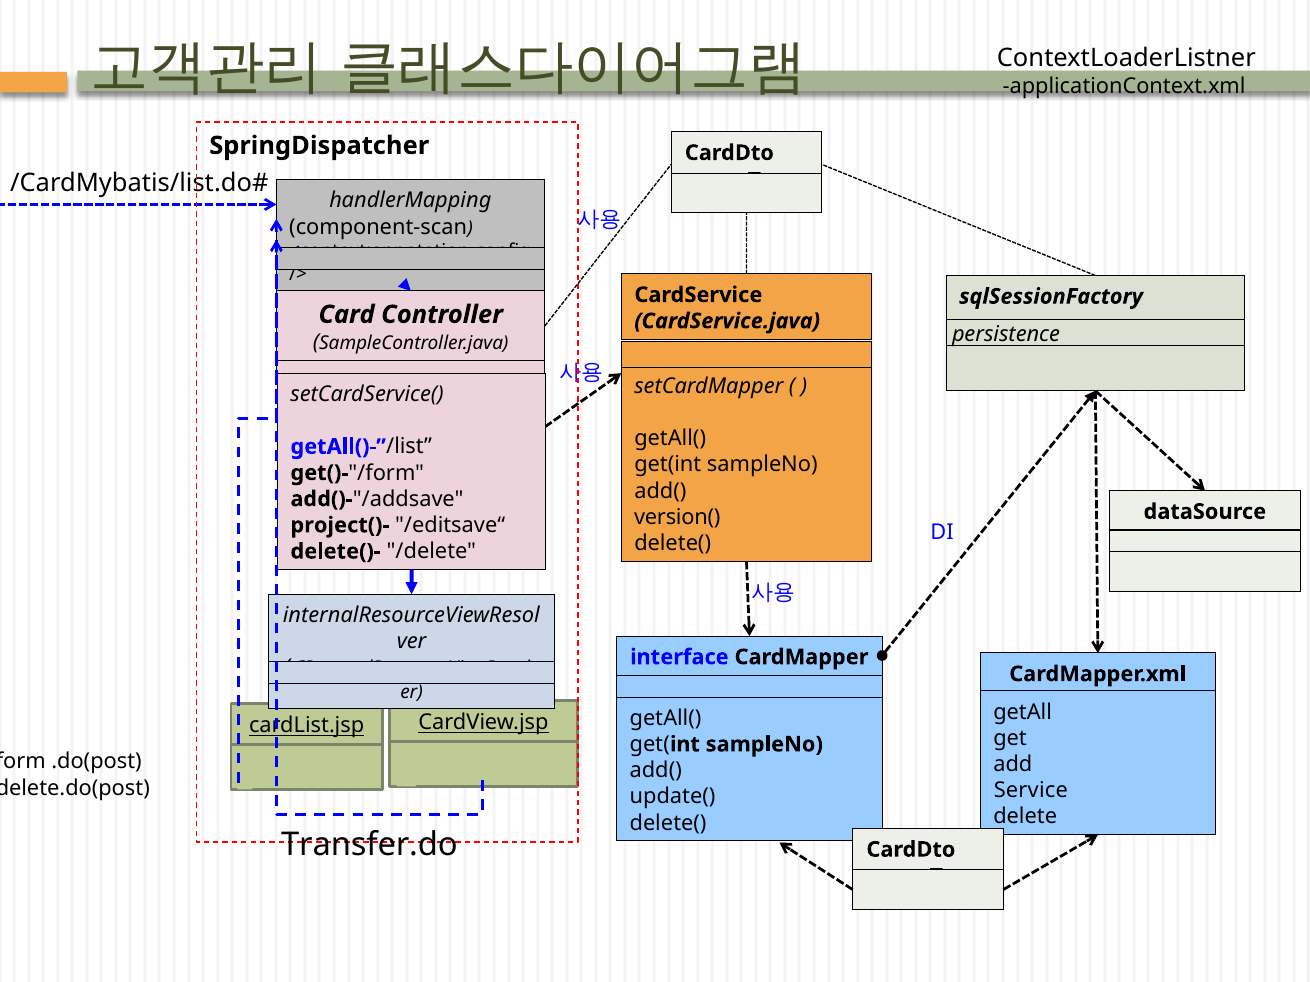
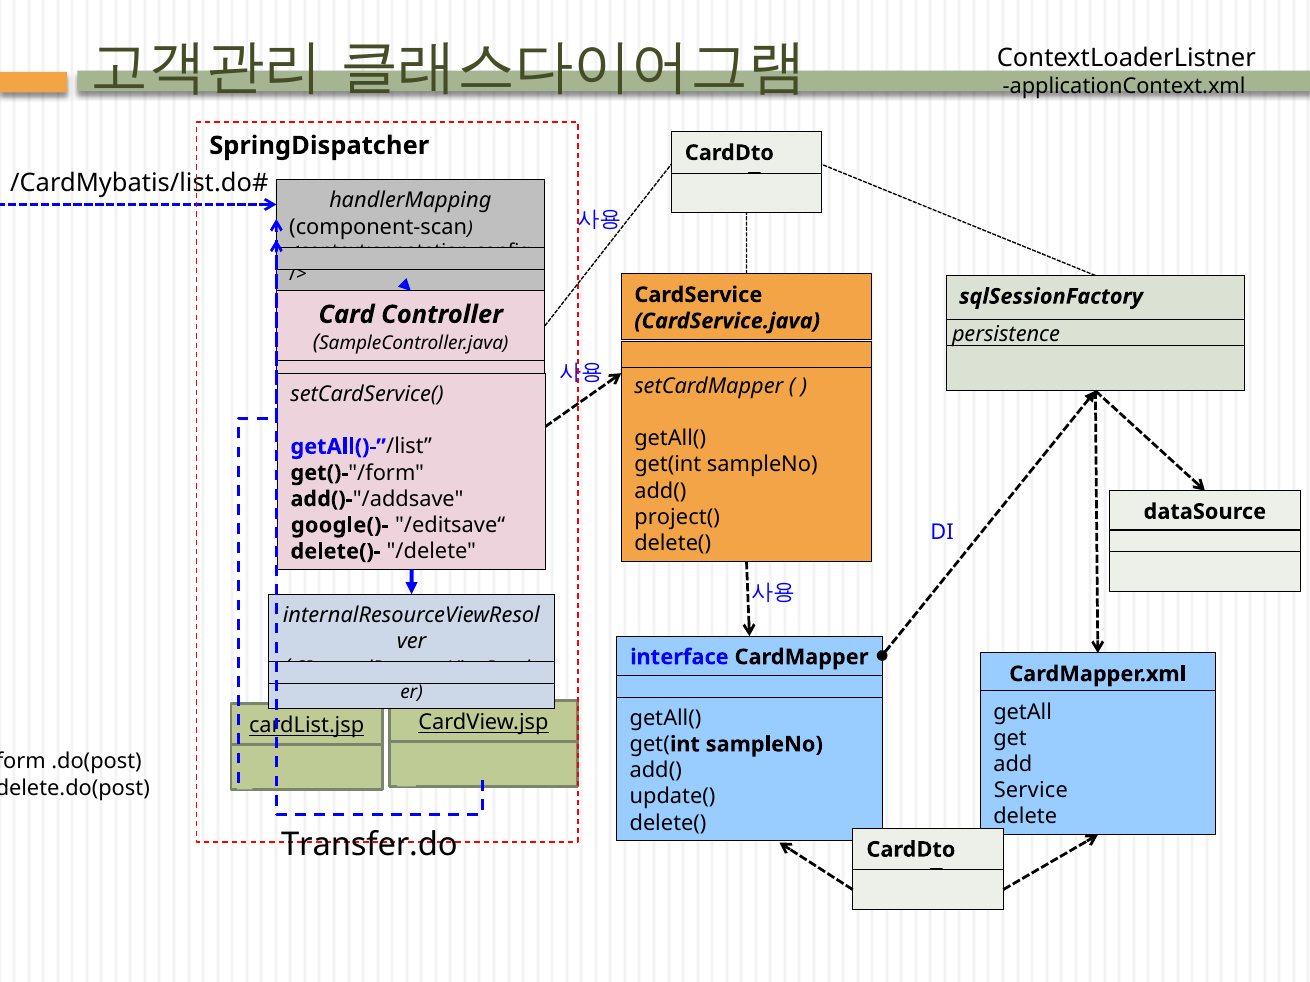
version(: version( -> project(
project()-: project()- -> google()-
